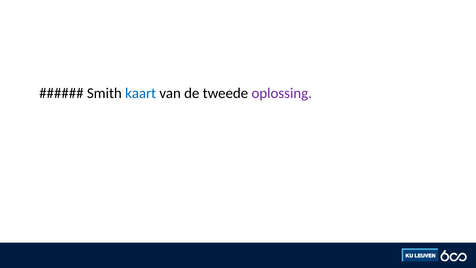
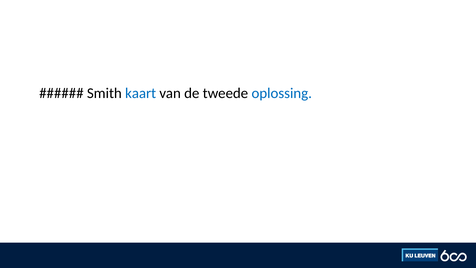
oplossing colour: purple -> blue
